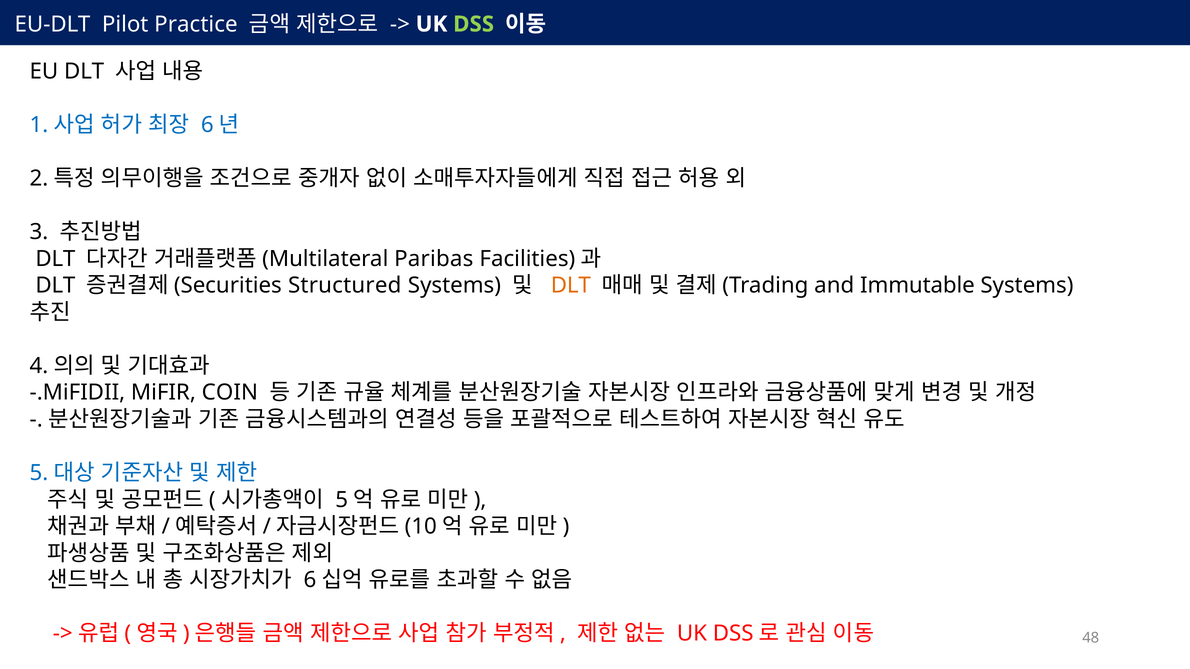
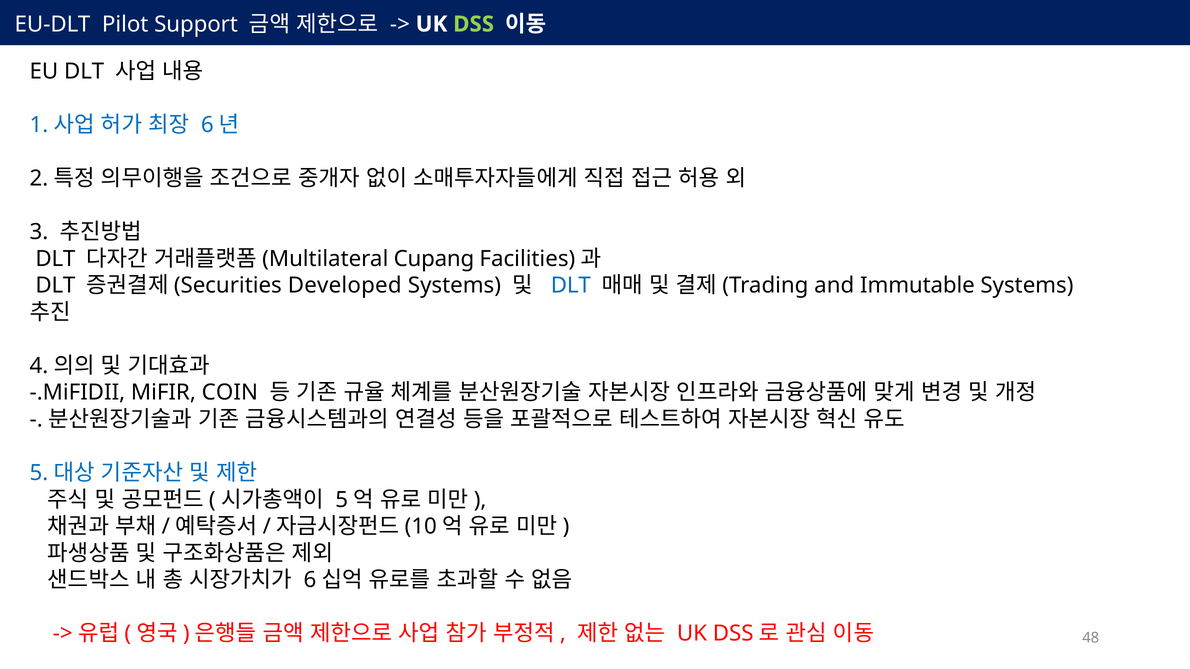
Practice: Practice -> Support
Paribas: Paribas -> Cupang
Structured: Structured -> Developed
DLT at (571, 286) colour: orange -> blue
